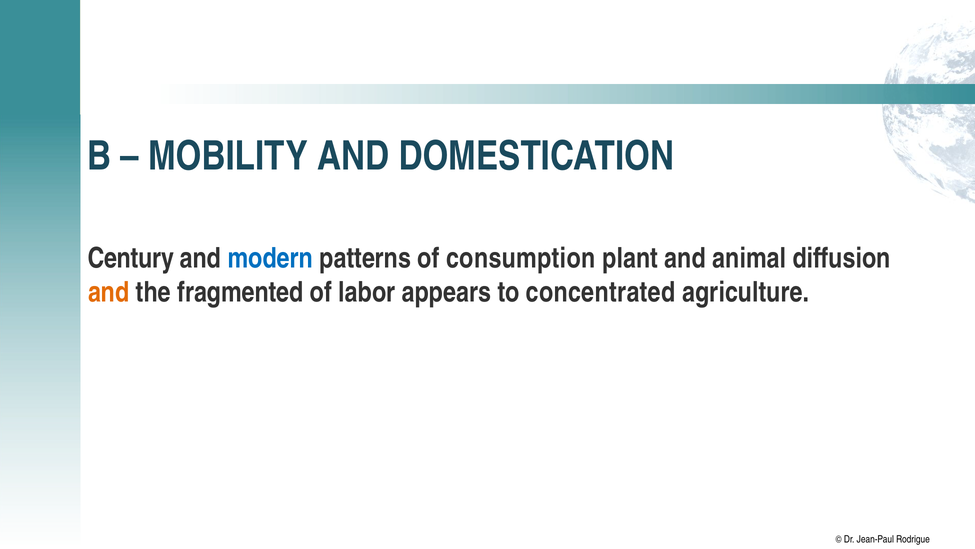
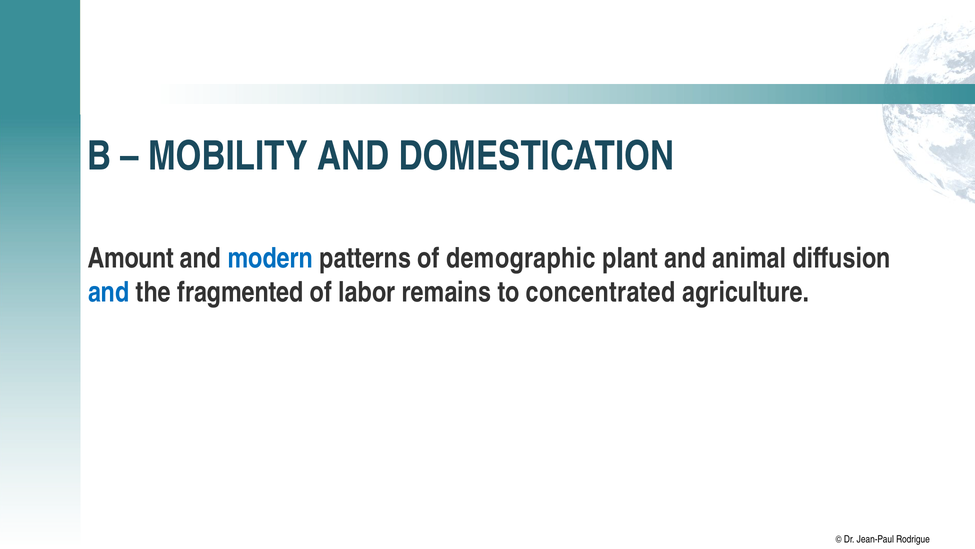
Century: Century -> Amount
consumption: consumption -> demographic
and at (109, 292) colour: orange -> blue
appears: appears -> remains
